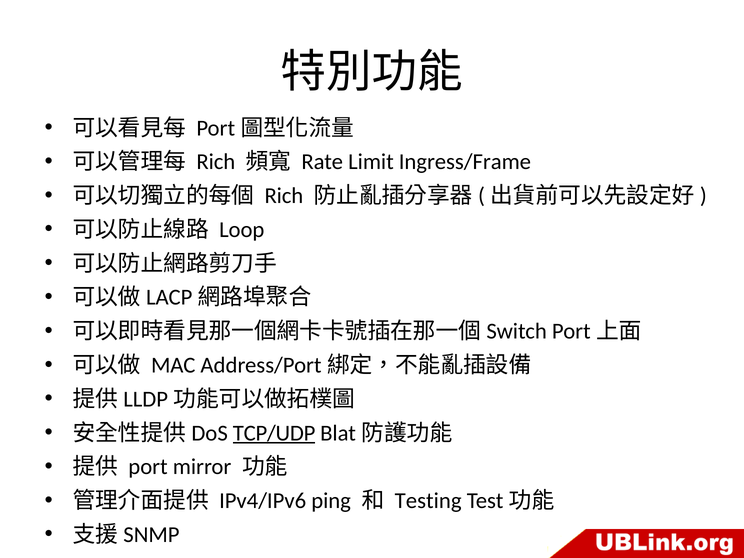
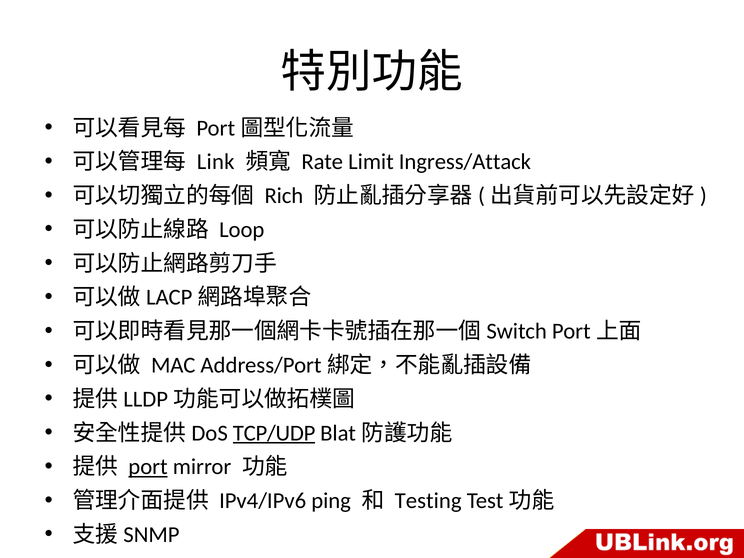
Rich at (216, 162): Rich -> Link
Ingress/Frame: Ingress/Frame -> Ingress/Attack
port underline: none -> present
